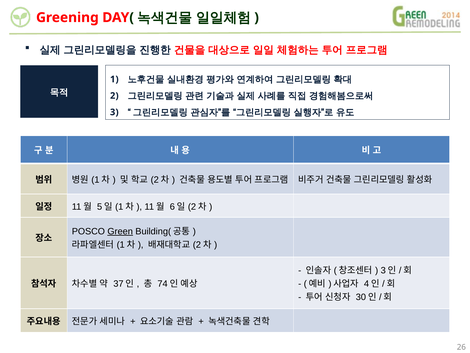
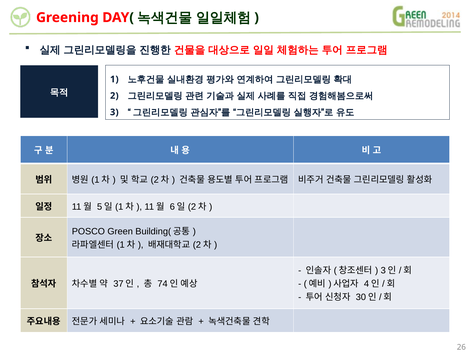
Green underline: present -> none
